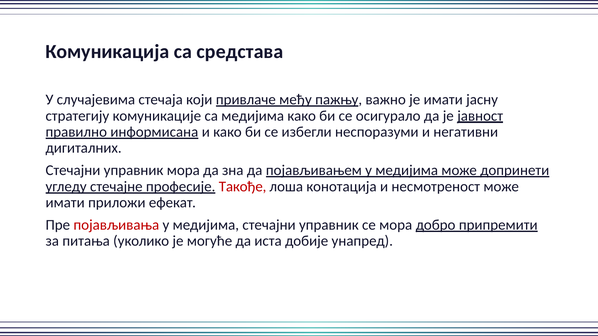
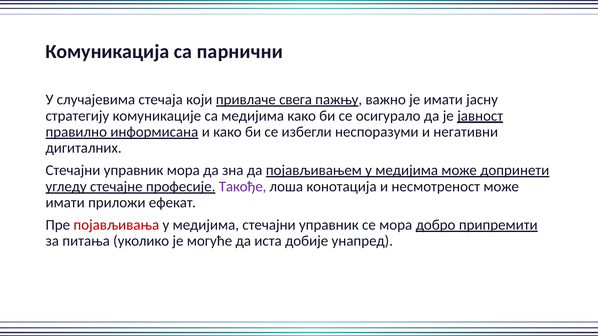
средстава: средстава -> парнични
међу: међу -> свега
Такође colour: red -> purple
